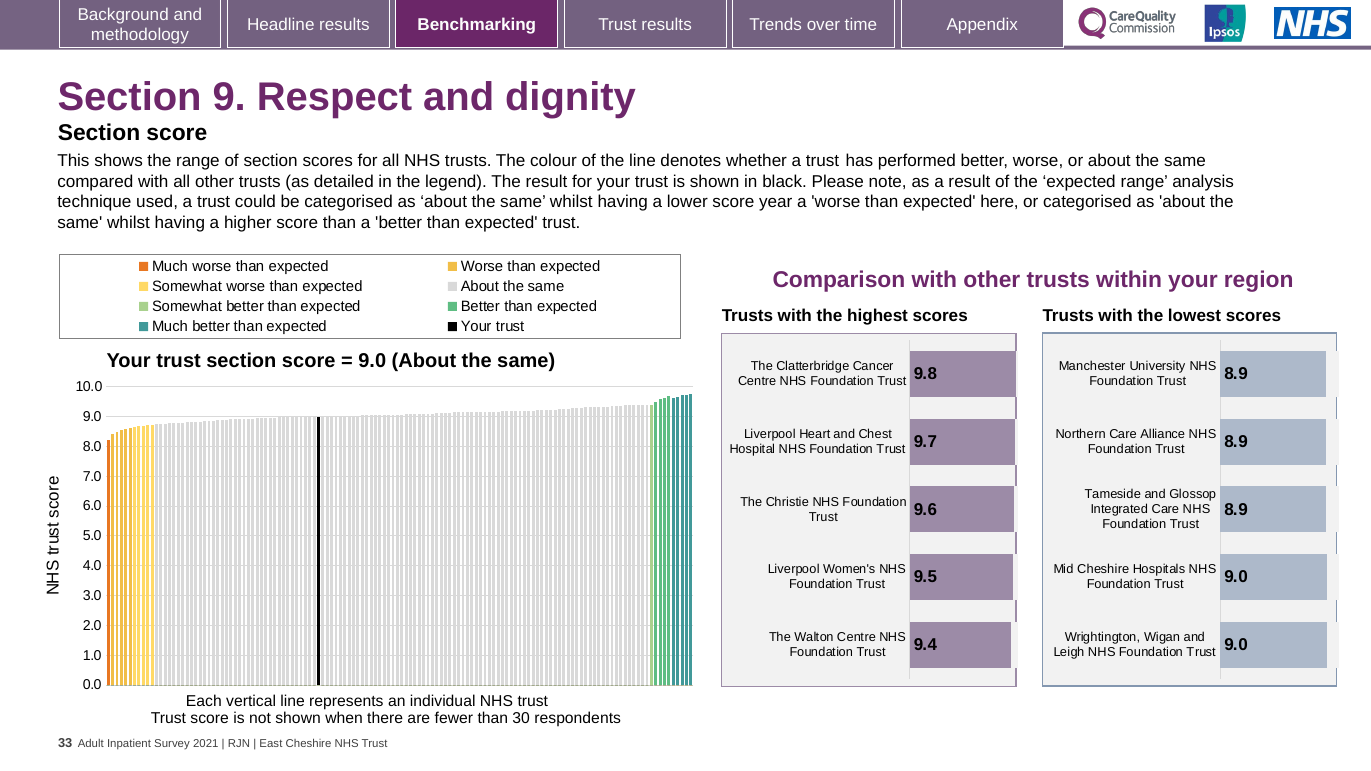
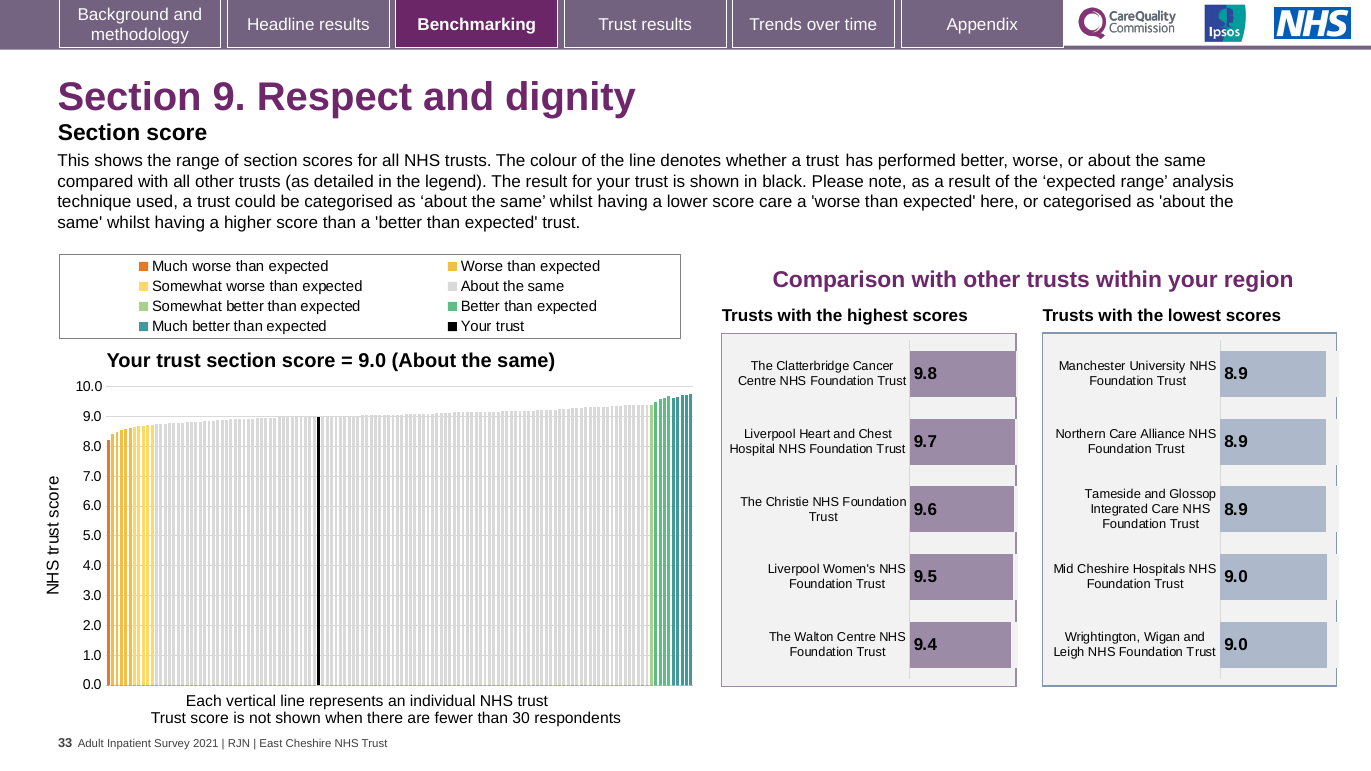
score year: year -> care
